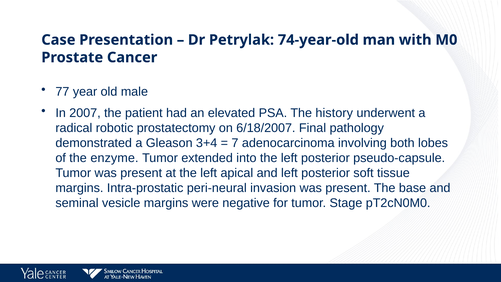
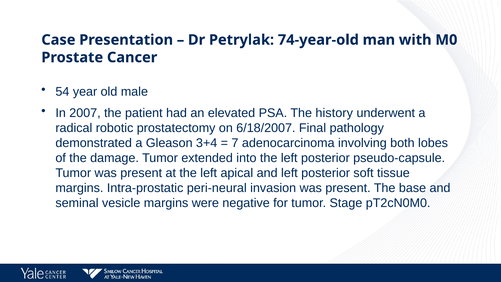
77: 77 -> 54
enzyme: enzyme -> damage
